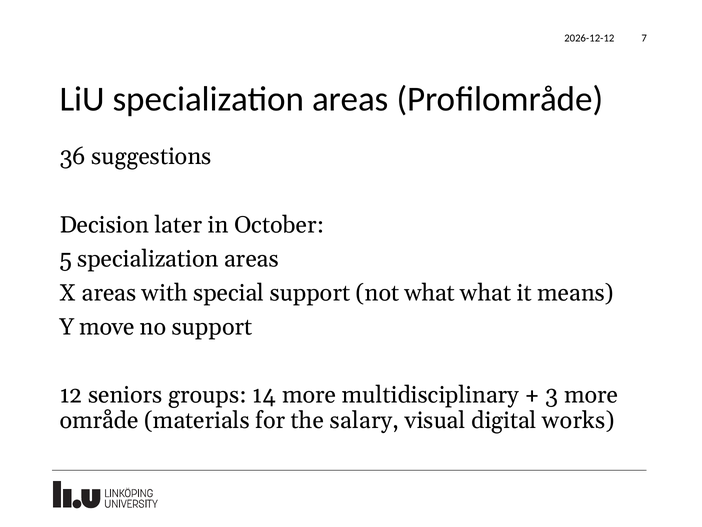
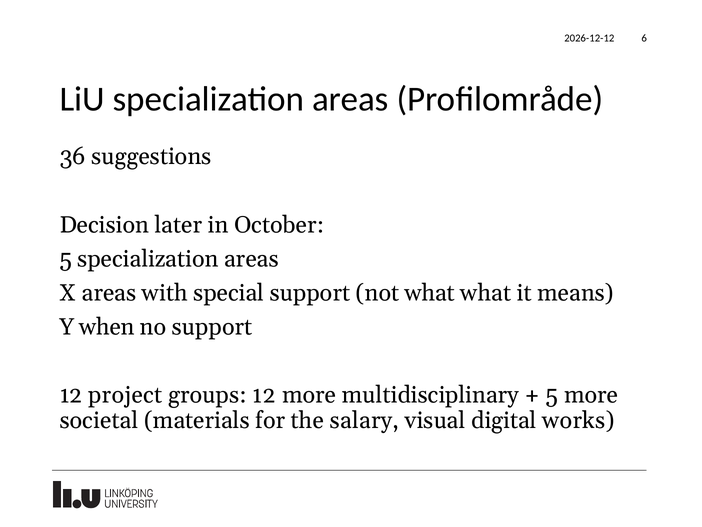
7: 7 -> 6
move: move -> when
seniors: seniors -> project
groups 14: 14 -> 12
3 at (552, 395): 3 -> 5
område: område -> societal
